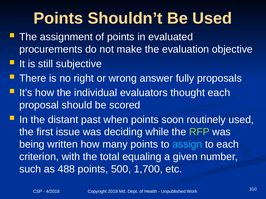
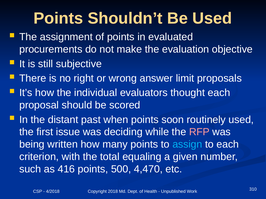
fully: fully -> limit
RFP colour: light green -> pink
488: 488 -> 416
1,700: 1,700 -> 4,470
